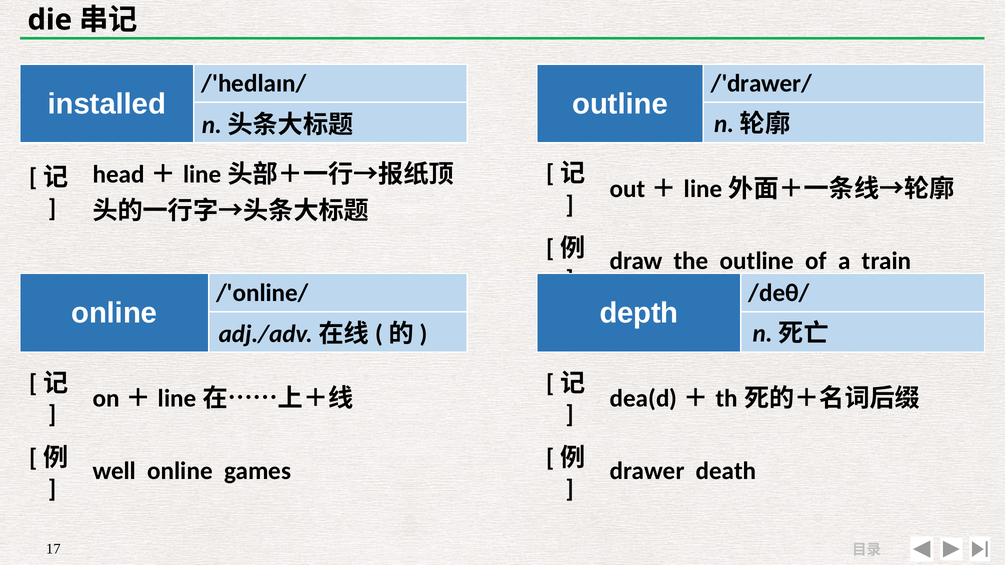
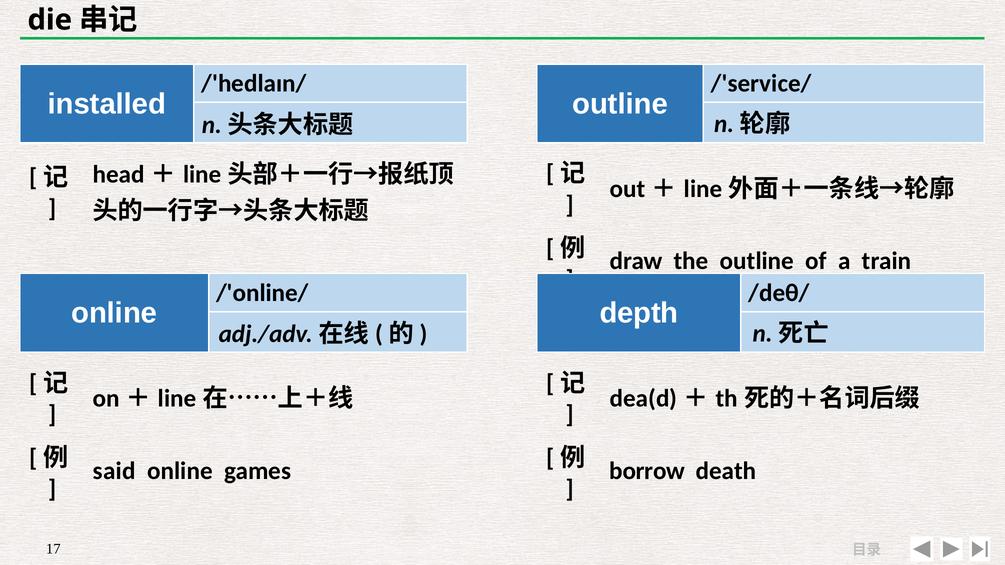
/'drawer/: /'drawer/ -> /'service/
well: well -> said
drawer: drawer -> borrow
